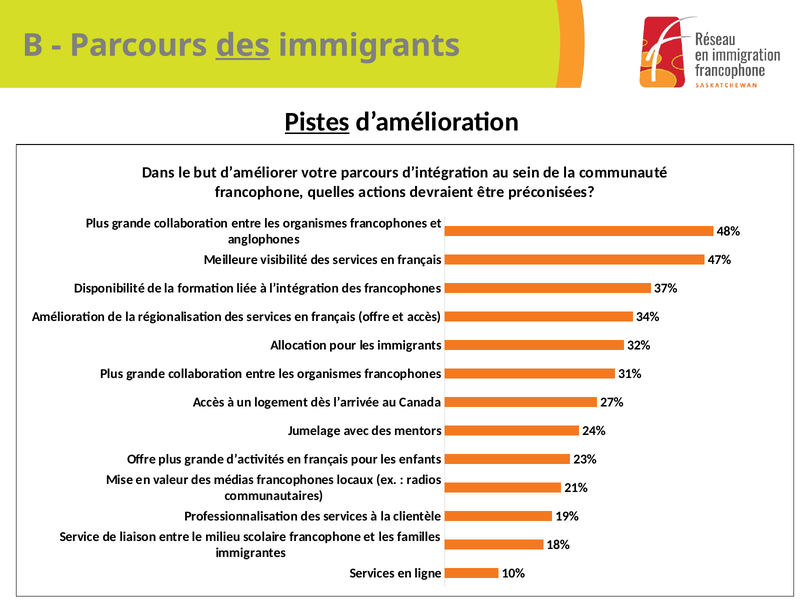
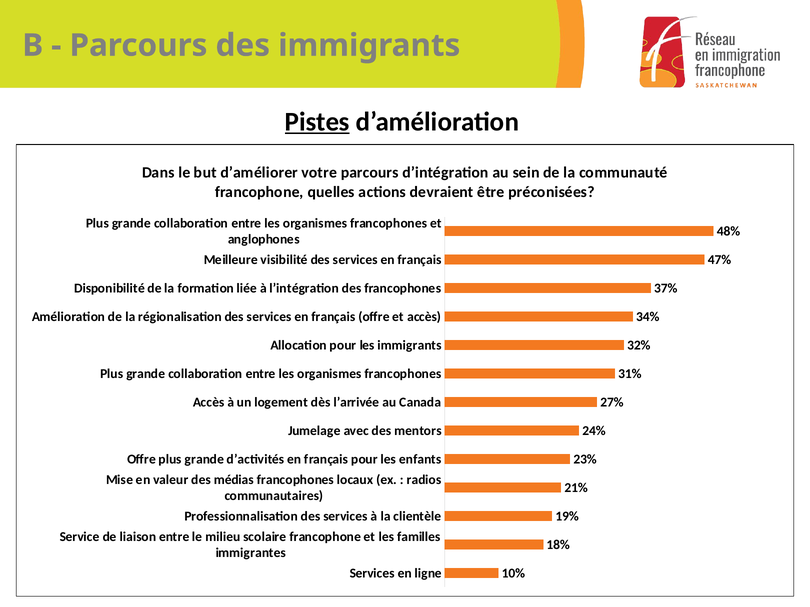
des at (243, 45) underline: present -> none
